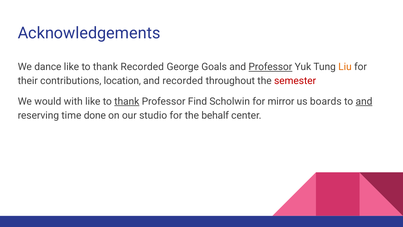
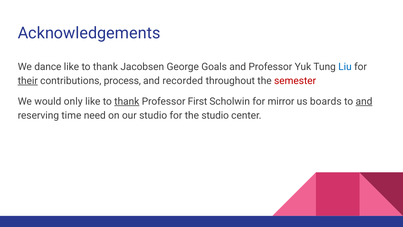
thank Recorded: Recorded -> Jacobsen
Professor at (270, 67) underline: present -> none
Liu colour: orange -> blue
their underline: none -> present
location: location -> process
with: with -> only
Find: Find -> First
done: done -> need
the behalf: behalf -> studio
